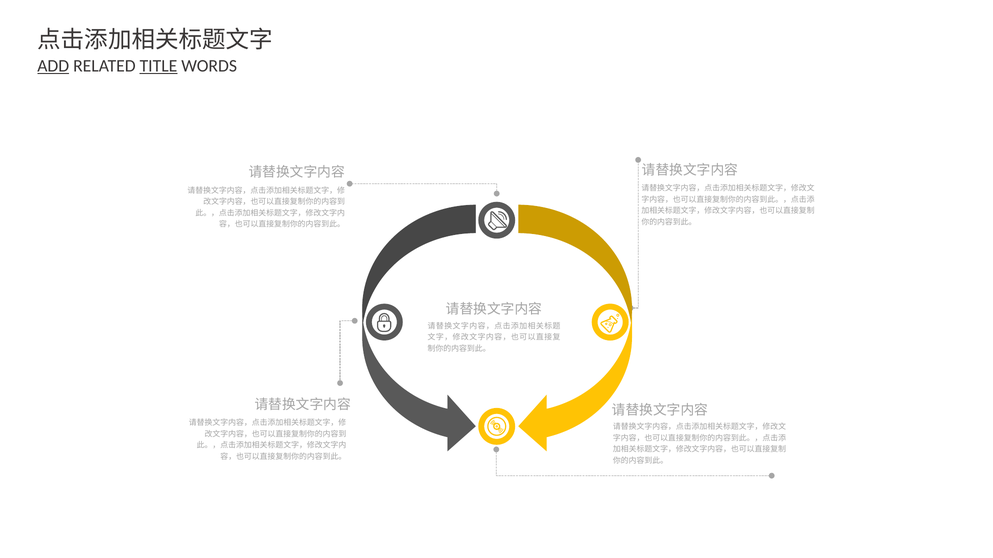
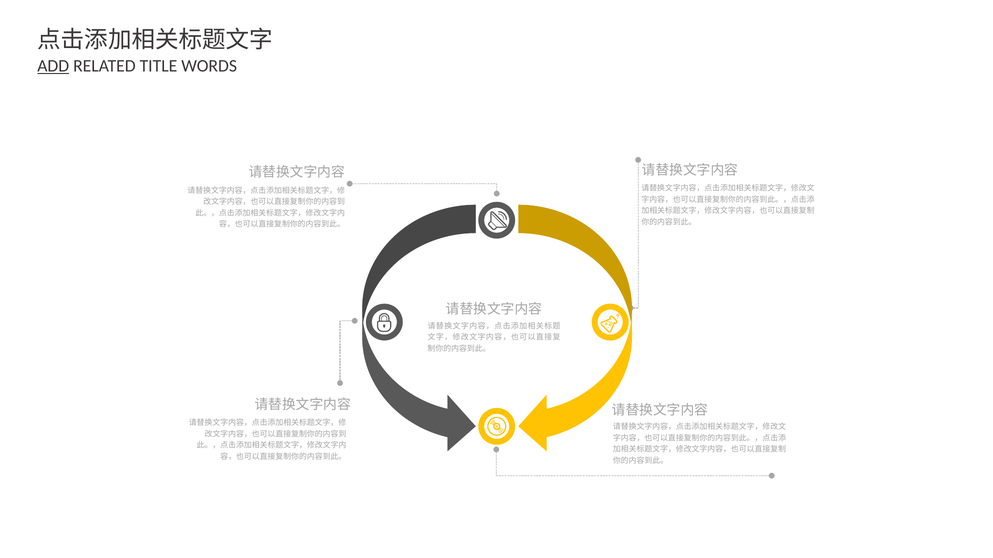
TITLE underline: present -> none
